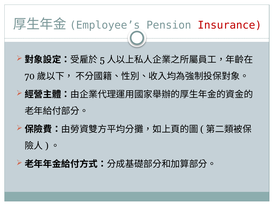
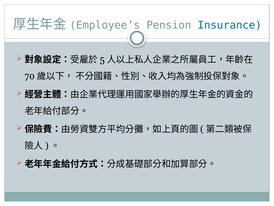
Insurance colour: red -> blue
